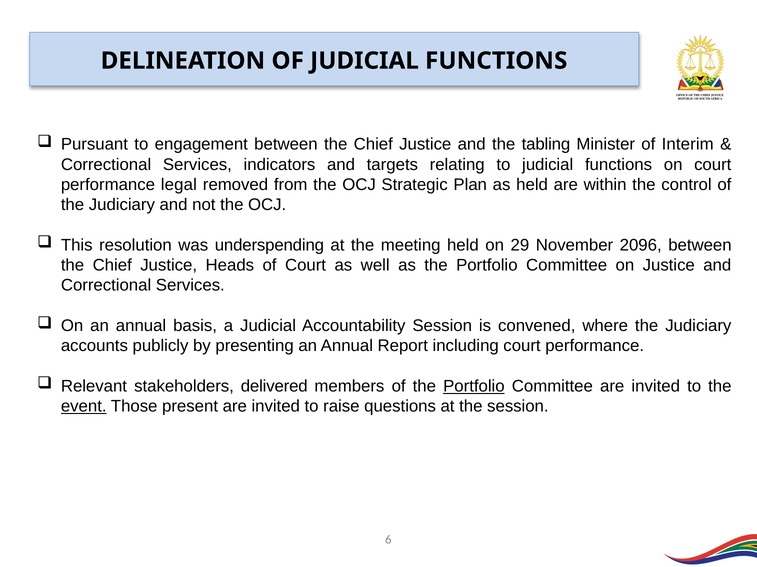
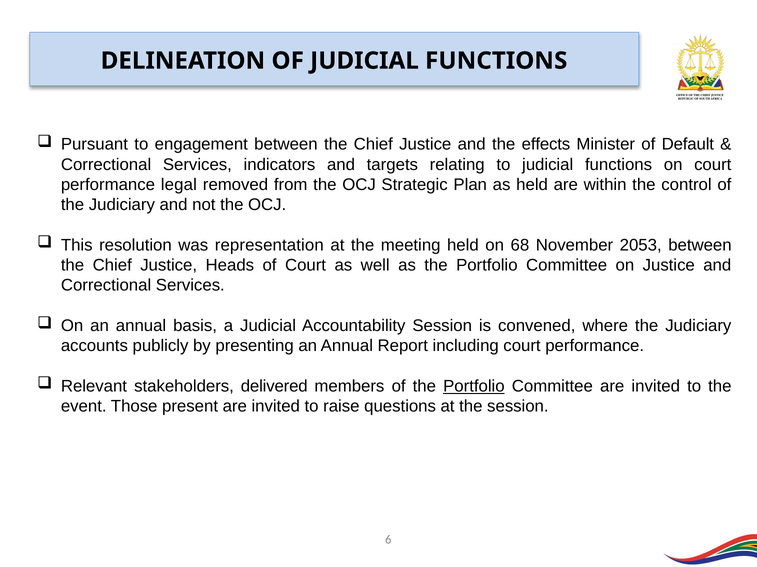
tabling: tabling -> effects
Interim: Interim -> Default
underspending: underspending -> representation
29: 29 -> 68
2096: 2096 -> 2053
event underline: present -> none
